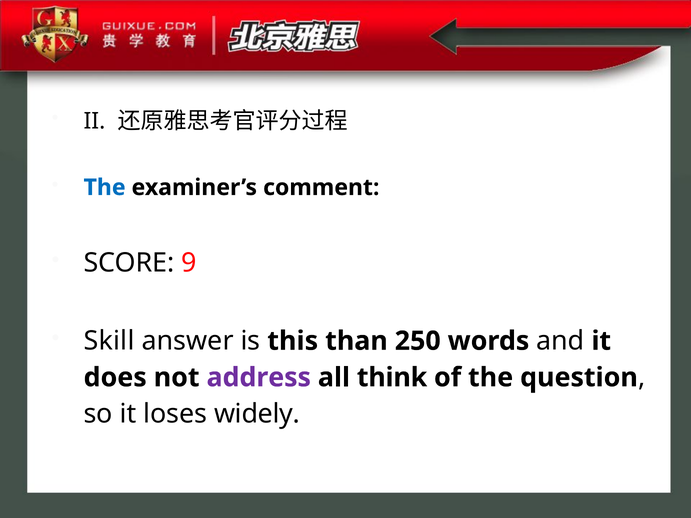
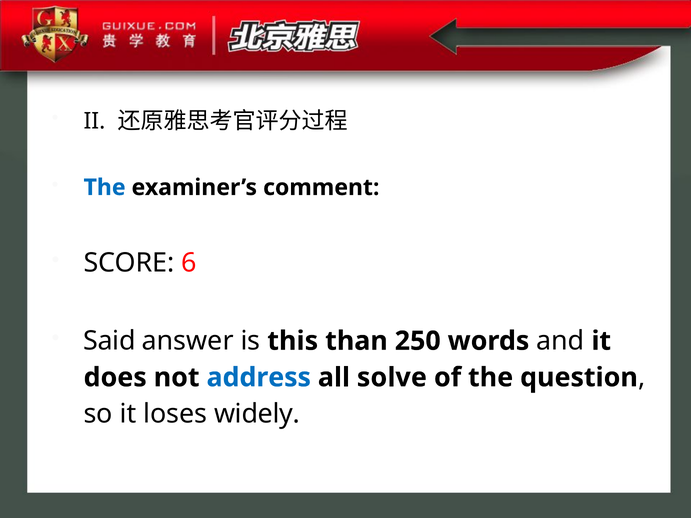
9: 9 -> 6
Skill: Skill -> Said
address colour: purple -> blue
think: think -> solve
